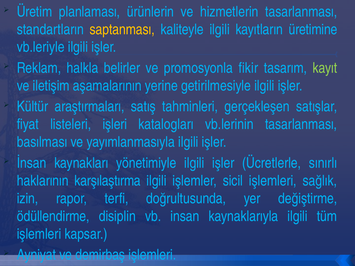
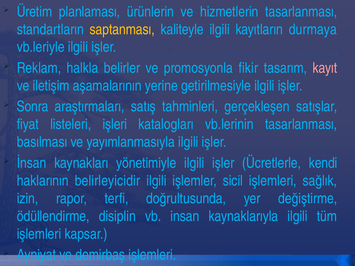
üretimine: üretimine -> durmaya
kayıt colour: light green -> pink
Kültür: Kültür -> Sonra
sınırlı: sınırlı -> kendi
karşılaştırma: karşılaştırma -> belirleyicidir
